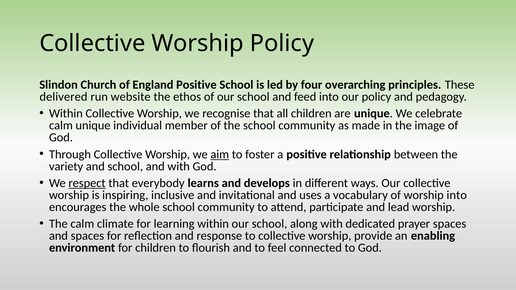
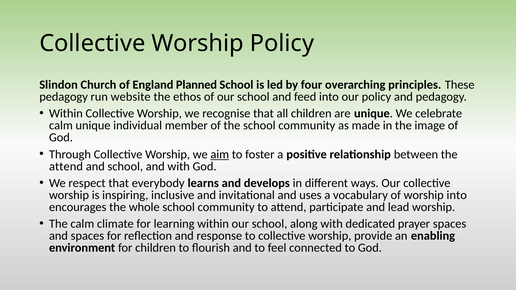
England Positive: Positive -> Planned
delivered at (64, 97): delivered -> pedagogy
variety at (66, 166): variety -> attend
respect underline: present -> none
